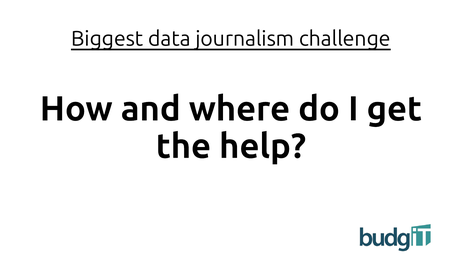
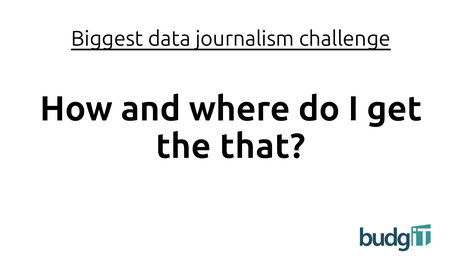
help: help -> that
